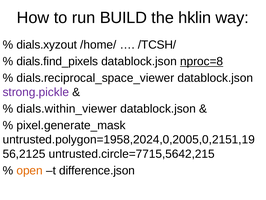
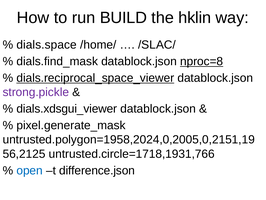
dials.xyzout: dials.xyzout -> dials.space
/TCSH/: /TCSH/ -> /SLAC/
dials.find_pixels: dials.find_pixels -> dials.find_mask
dials.reciprocal_space_viewer underline: none -> present
dials.within_viewer: dials.within_viewer -> dials.xdsgui_viewer
untrusted.circle=7715,5642,215: untrusted.circle=7715,5642,215 -> untrusted.circle=1718,1931,766
open colour: orange -> blue
